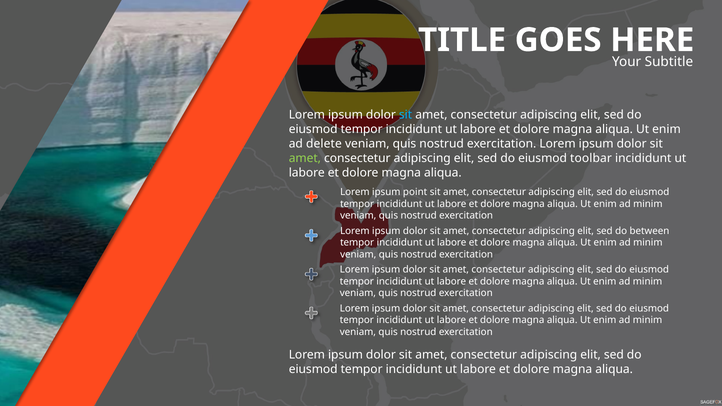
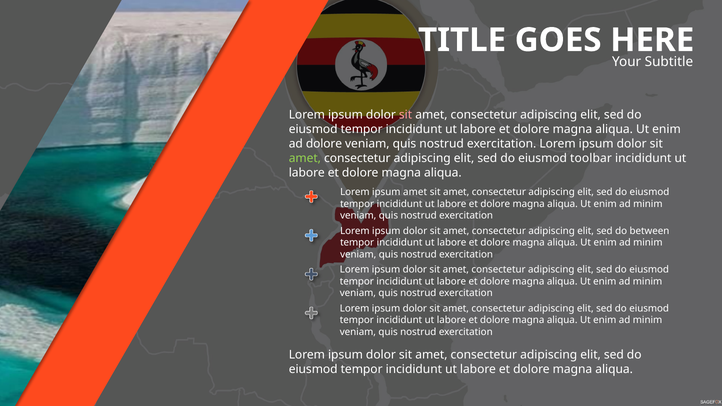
sit at (406, 115) colour: light blue -> pink
ad delete: delete -> dolore
ipsum point: point -> amet
